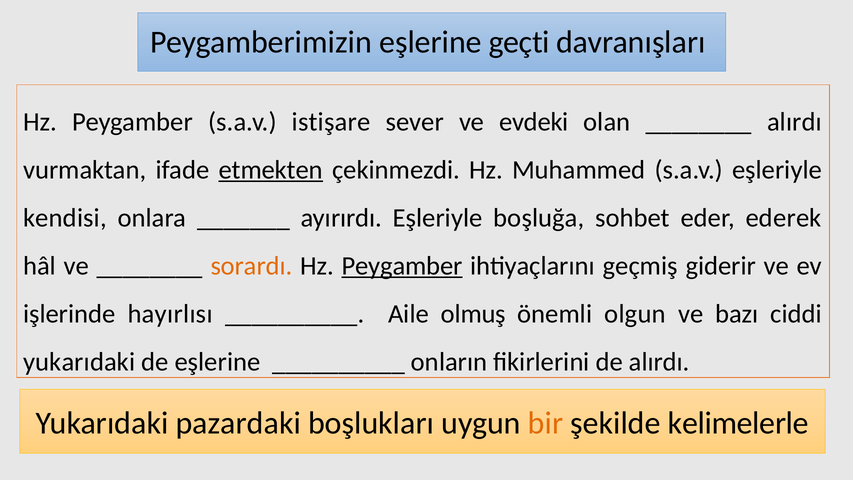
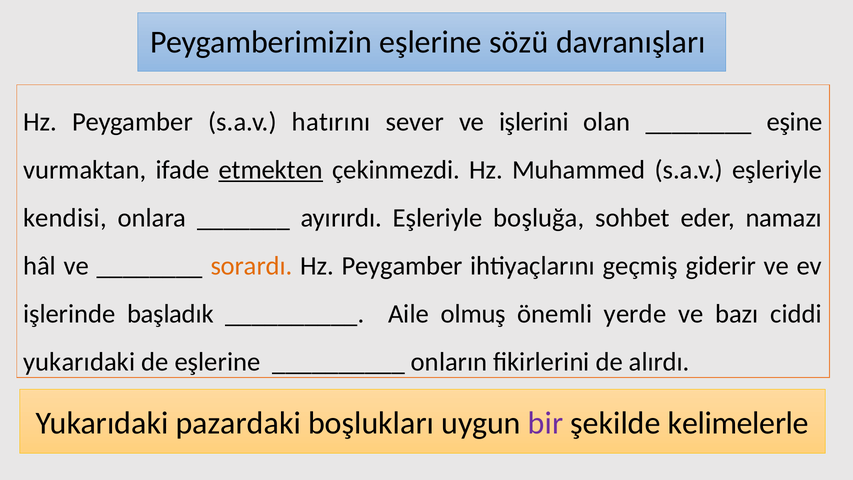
geçti: geçti -> sözü
istişare: istişare -> hatırını
evdeki: evdeki -> işlerini
alırdı at (794, 122): alırdı -> eşine
ederek: ederek -> namazı
Peygamber at (402, 266) underline: present -> none
hayırlısı: hayırlısı -> başladık
olgun: olgun -> yerde
bir colour: orange -> purple
